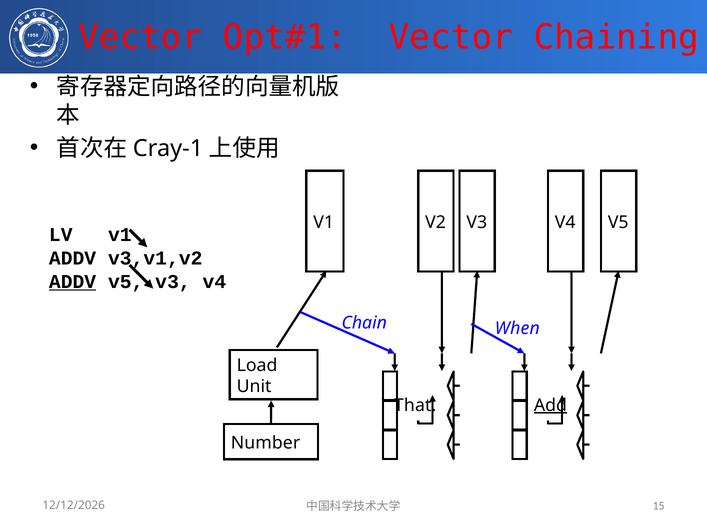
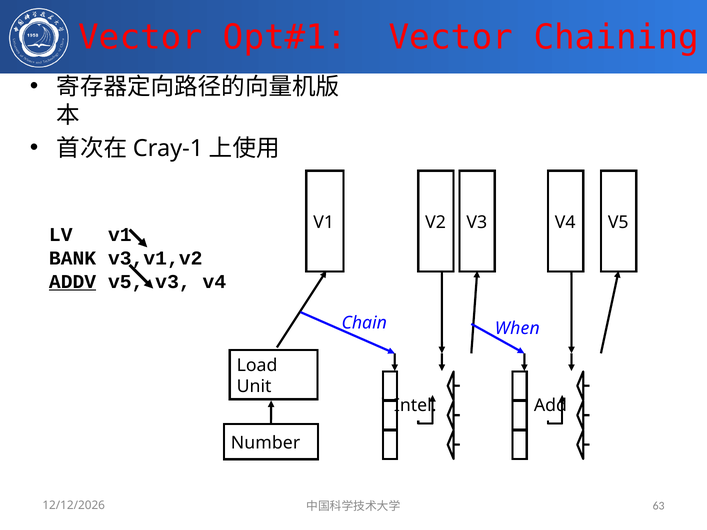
ADDV at (73, 258): ADDV -> BANK
That: That -> Intel
Add underline: present -> none
15: 15 -> 63
